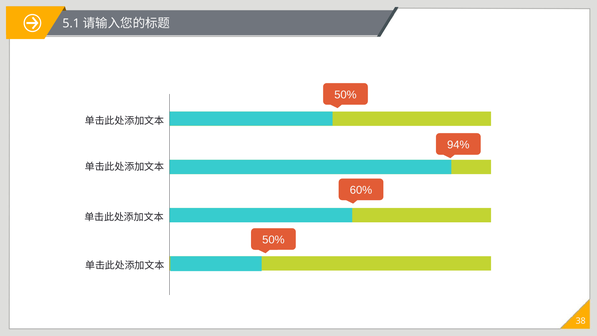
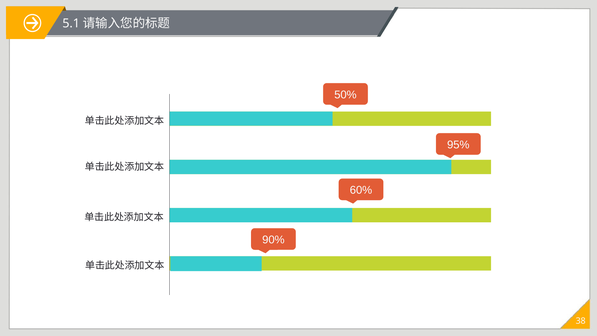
94%: 94% -> 95%
50% at (273, 240): 50% -> 90%
